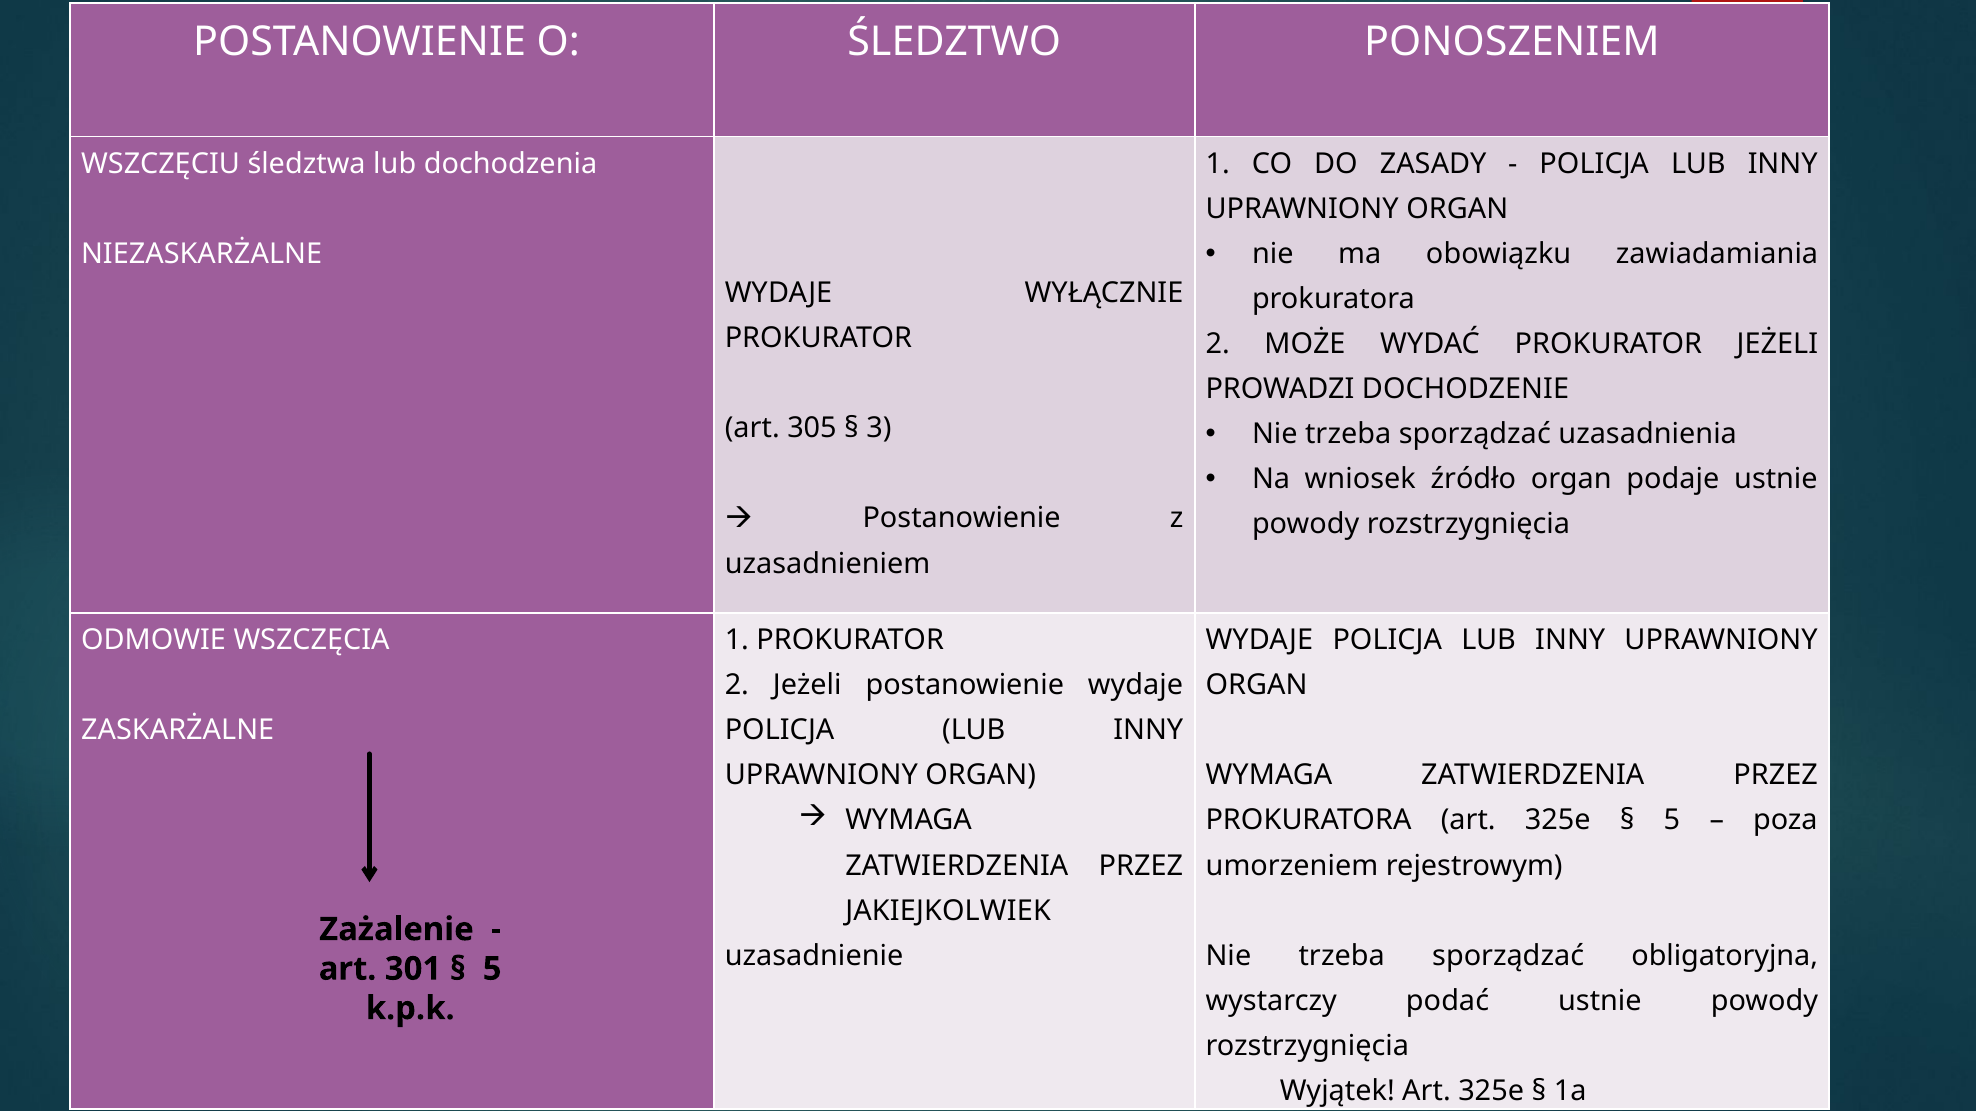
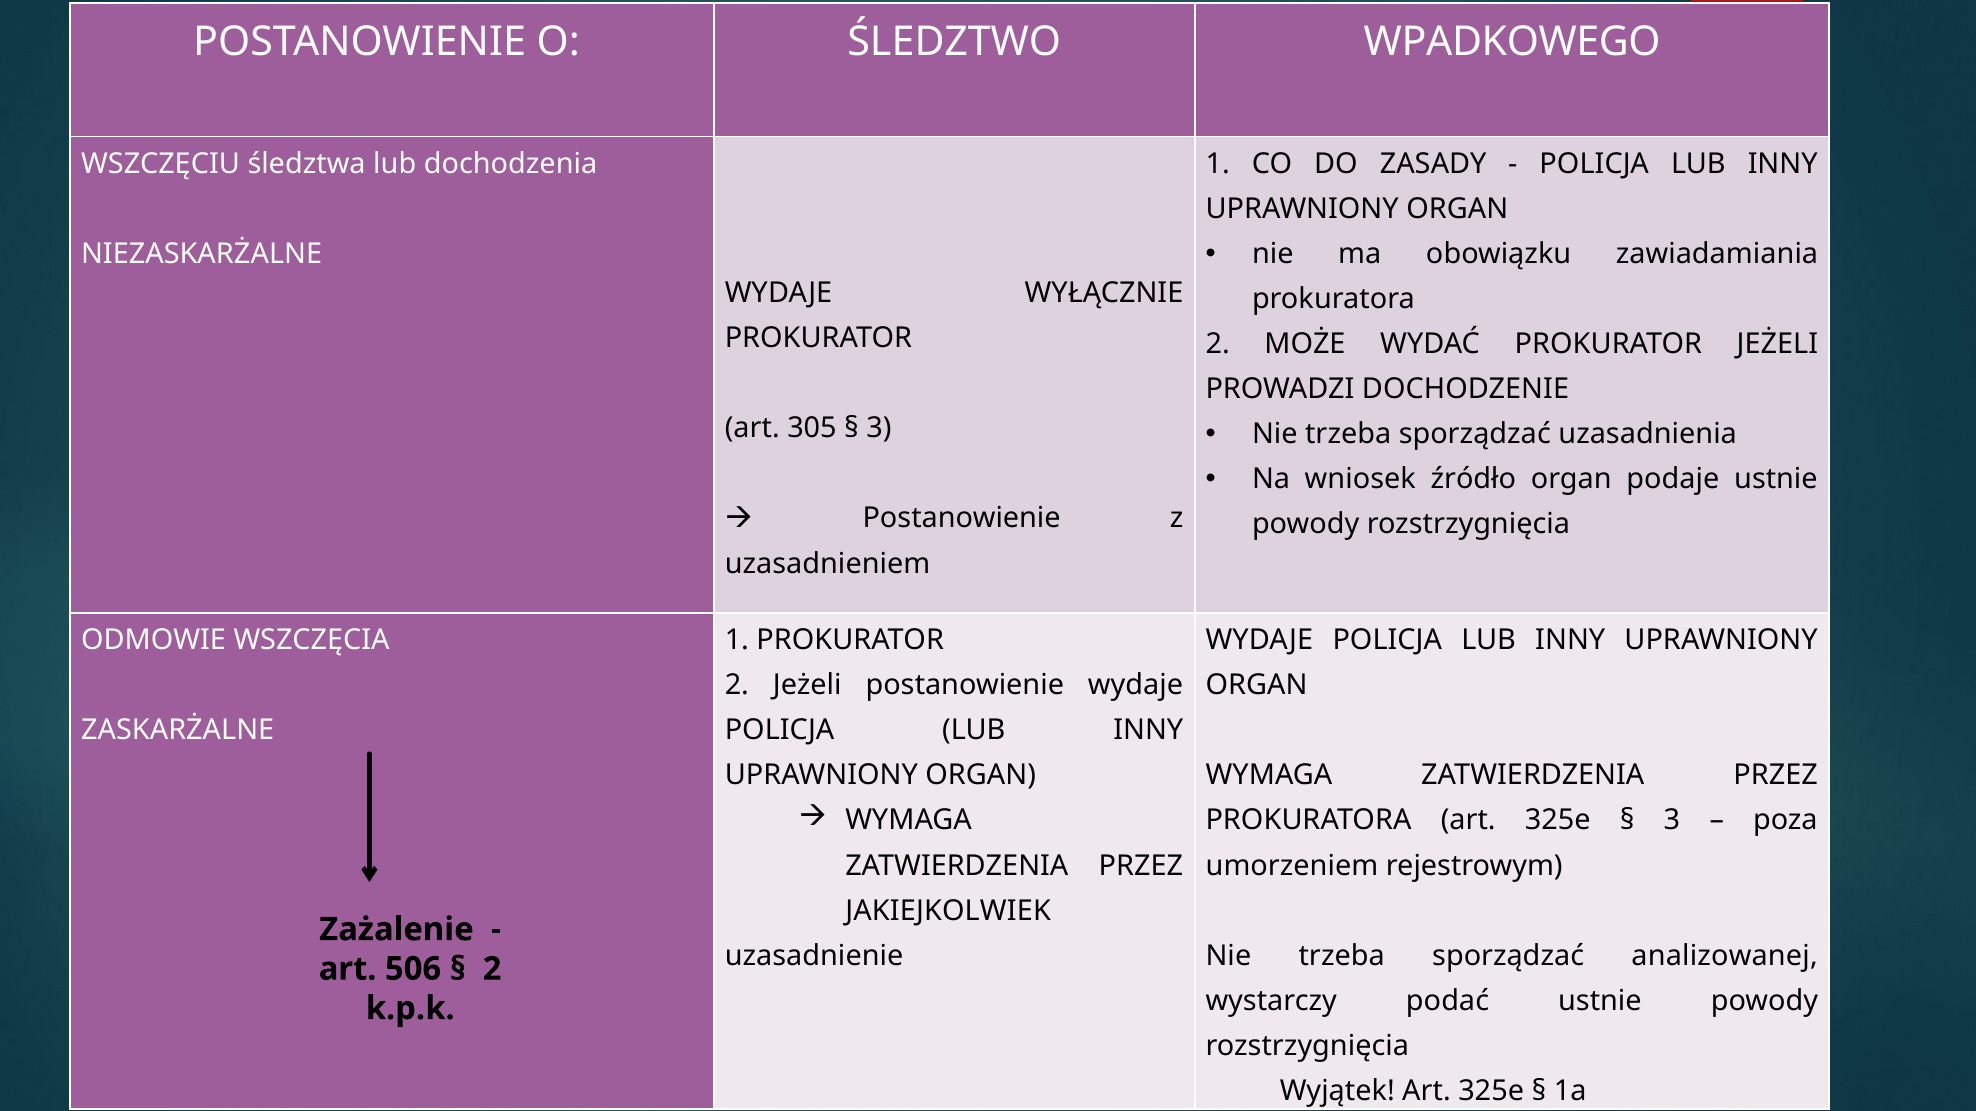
PONOSZENIEM: PONOSZENIEM -> WPADKOWEGO
5 at (1672, 821): 5 -> 3
obligatoryjna: obligatoryjna -> analizowanej
301: 301 -> 506
5 at (492, 969): 5 -> 2
